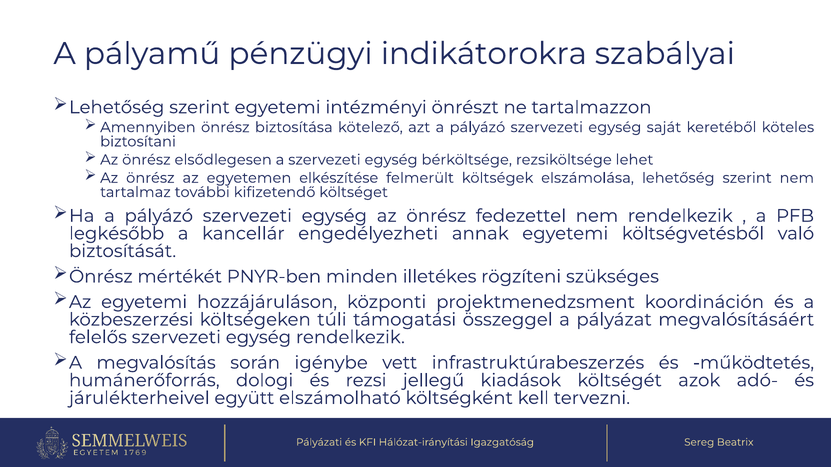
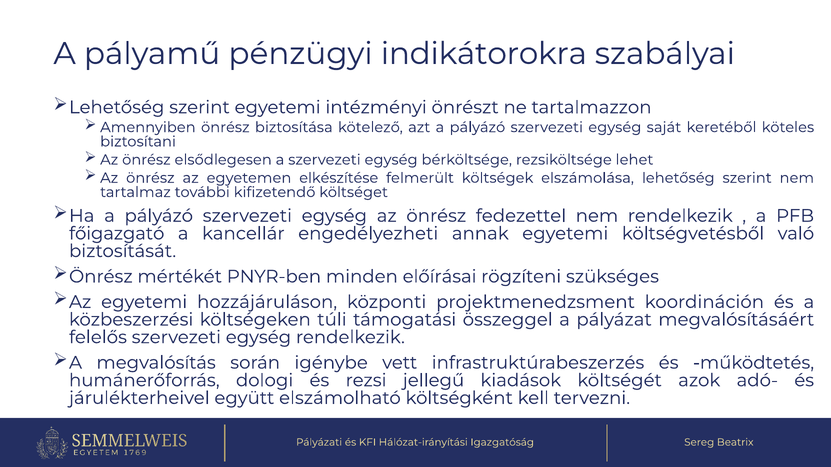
legkésőbb: legkésőbb -> főigazgató
illetékes: illetékes -> előírásai
